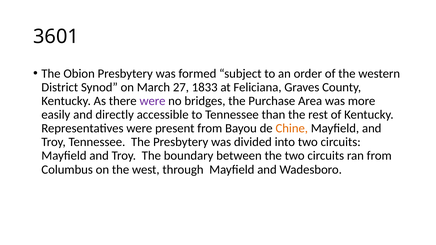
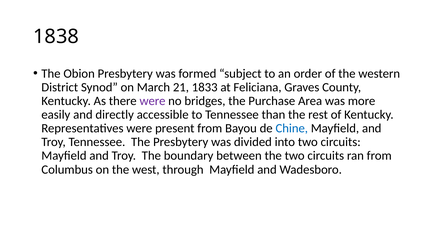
3601: 3601 -> 1838
27: 27 -> 21
Chine colour: orange -> blue
